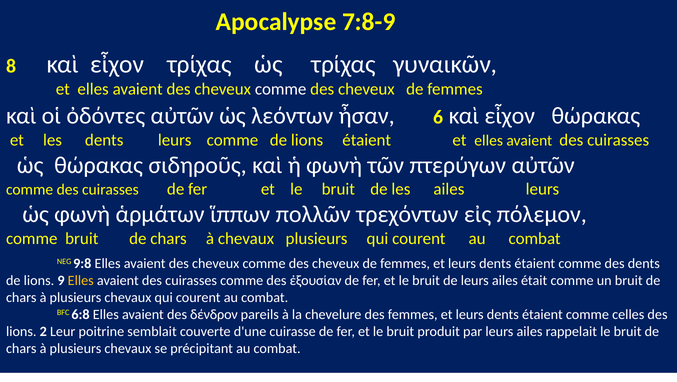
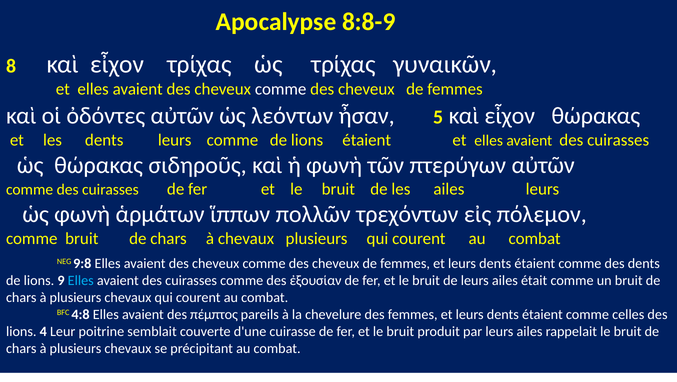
7:8-9: 7:8-9 -> 8:8-9
6: 6 -> 5
Elles at (81, 281) colour: yellow -> light blue
6:8: 6:8 -> 4:8
δένδρον: δένδρον -> πέμπτος
2: 2 -> 4
